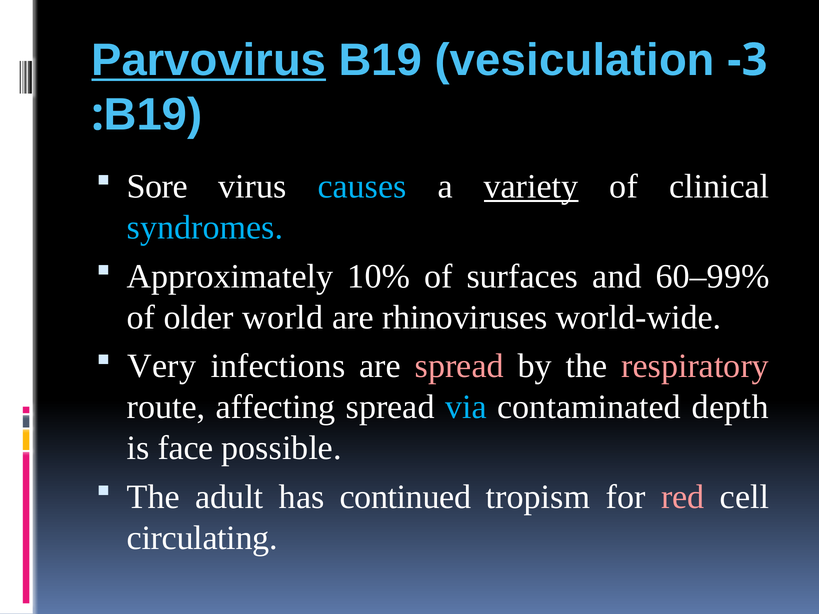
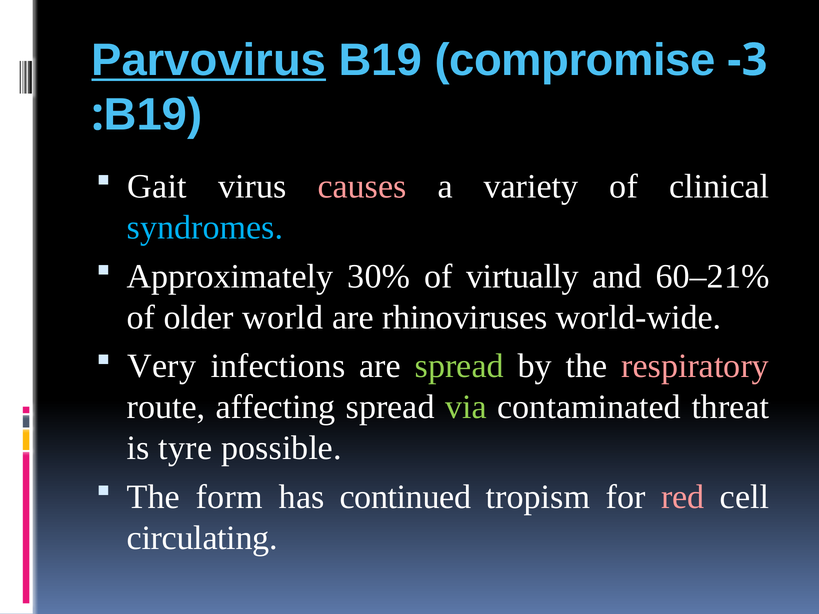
vesiculation: vesiculation -> compromise
Sore: Sore -> Gait
causes colour: light blue -> pink
variety underline: present -> none
10%: 10% -> 30%
surfaces: surfaces -> virtually
60–99%: 60–99% -> 60–21%
spread at (459, 366) colour: pink -> light green
via colour: light blue -> light green
depth: depth -> threat
face: face -> tyre
adult: adult -> form
